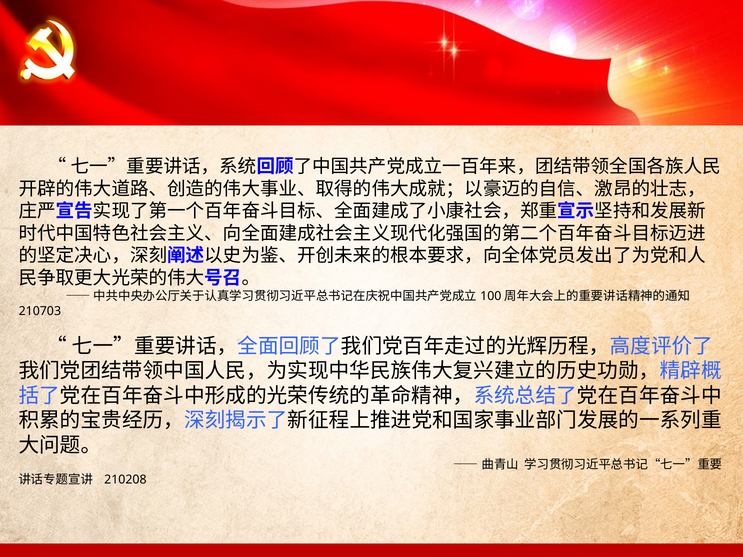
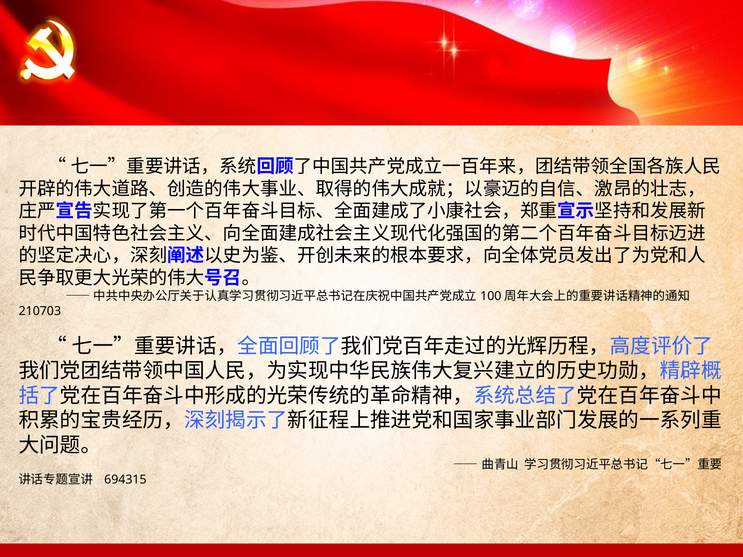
210208: 210208 -> 694315
